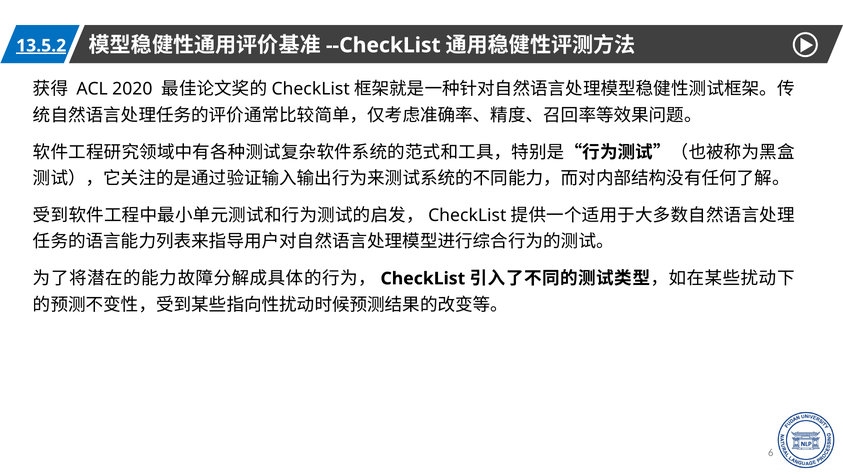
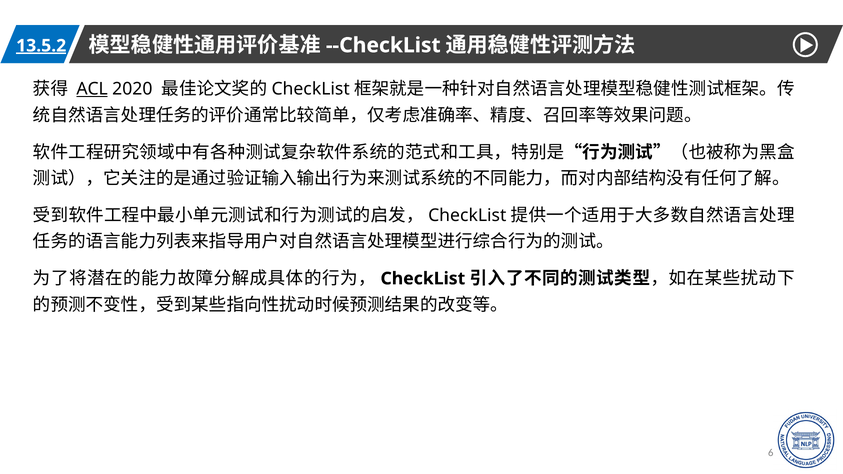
ACL underline: none -> present
